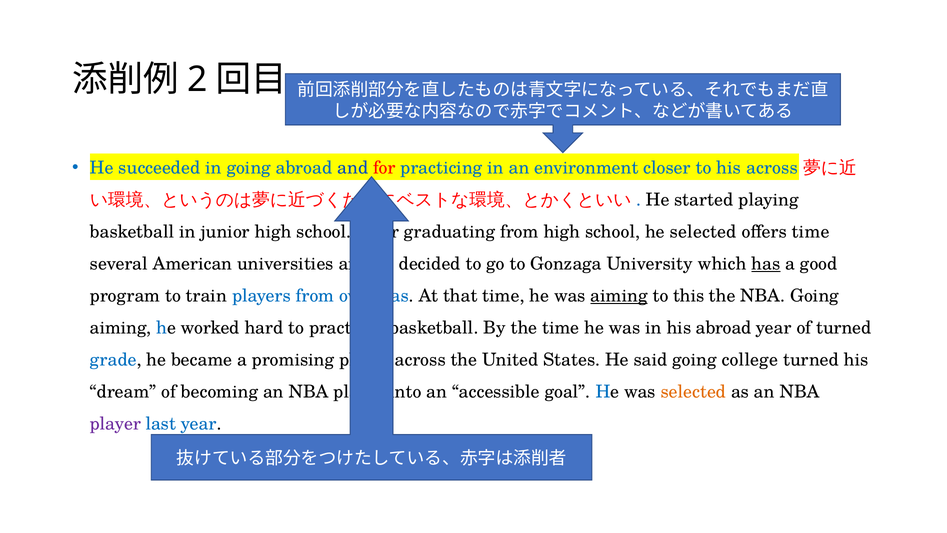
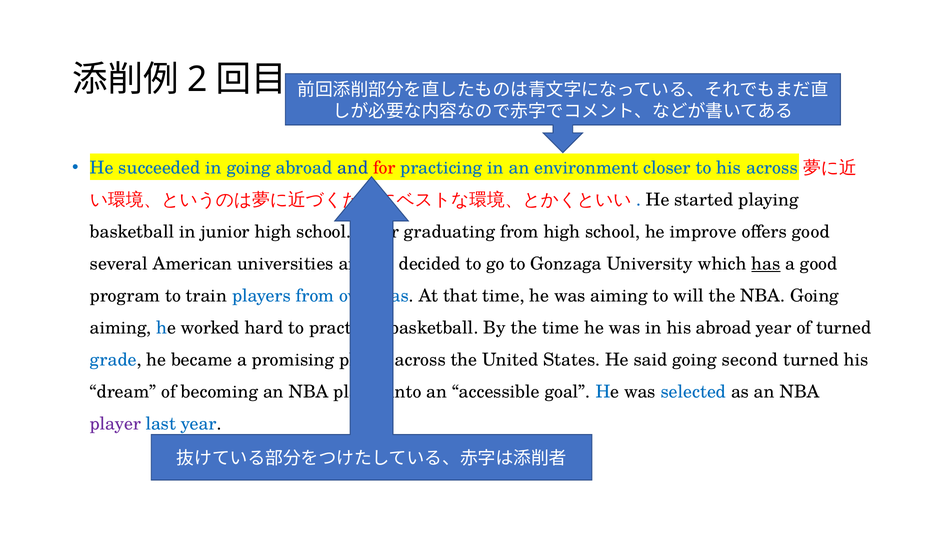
he selected: selected -> improve
offers time: time -> good
aiming at (619, 296) underline: present -> none
this: this -> will
college: college -> second
selected at (693, 392) colour: orange -> blue
